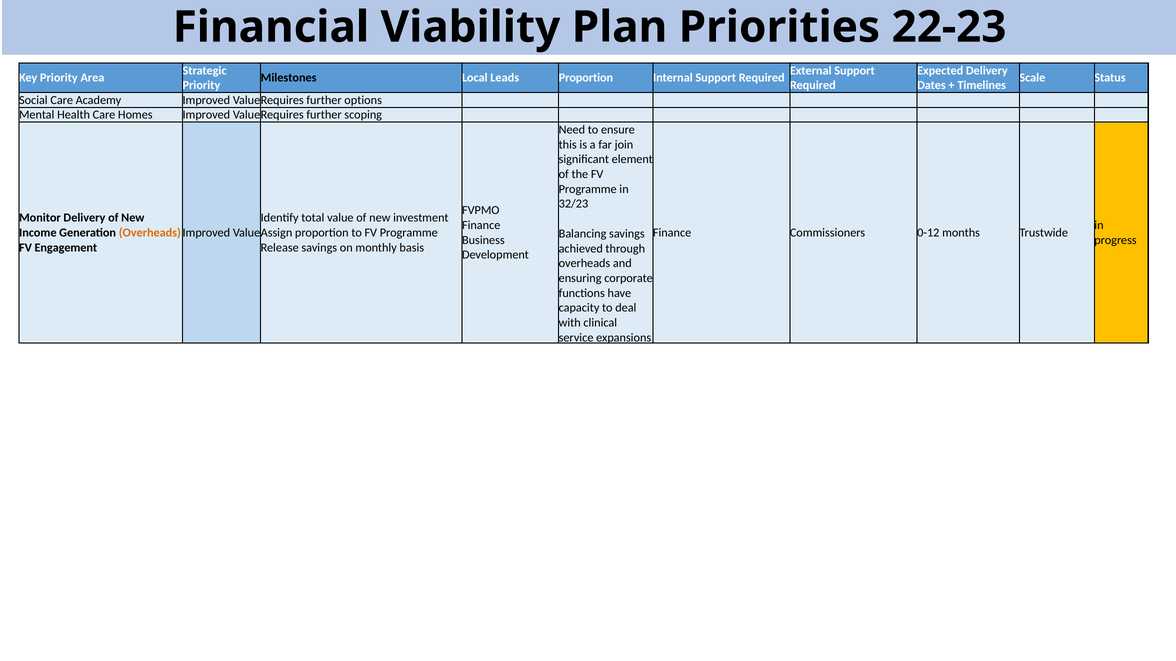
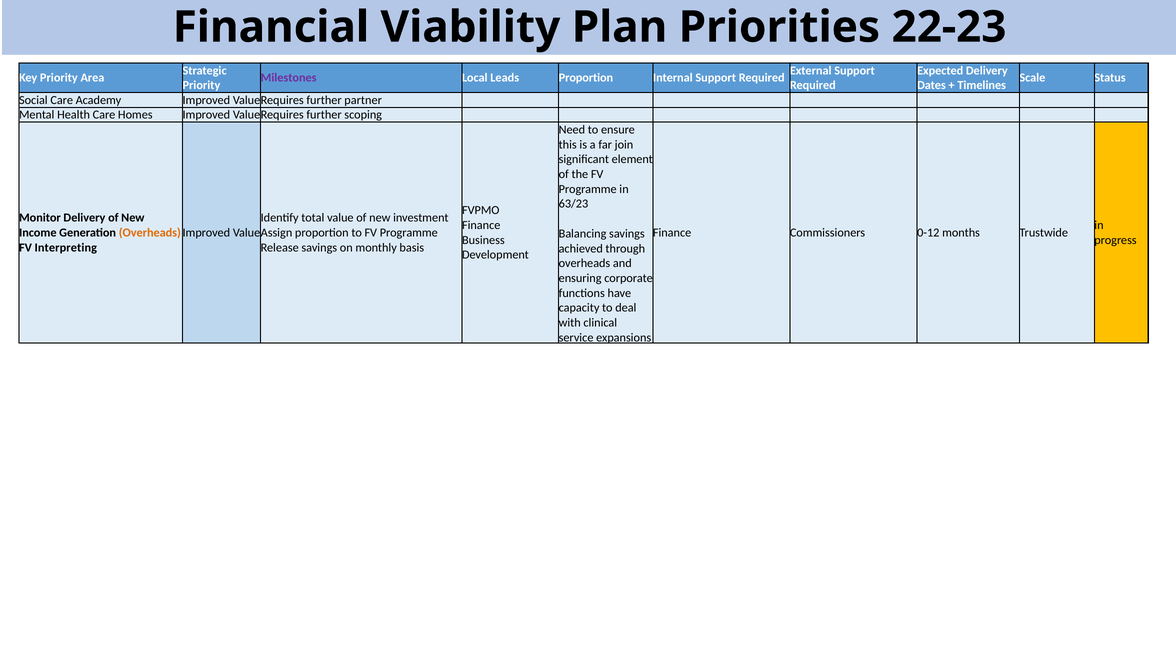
Milestones colour: black -> purple
options: options -> partner
32/23: 32/23 -> 63/23
Engagement: Engagement -> Interpreting
